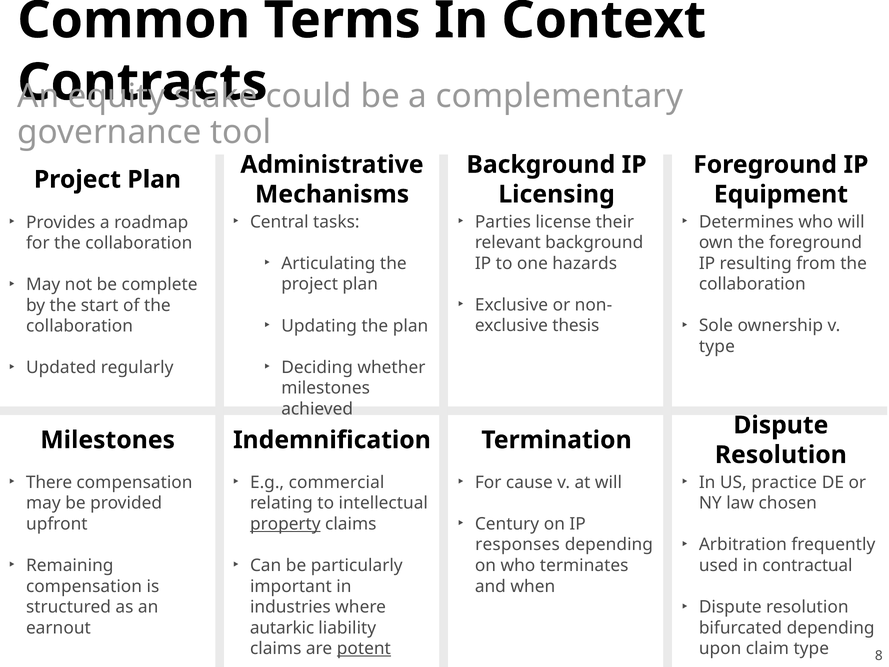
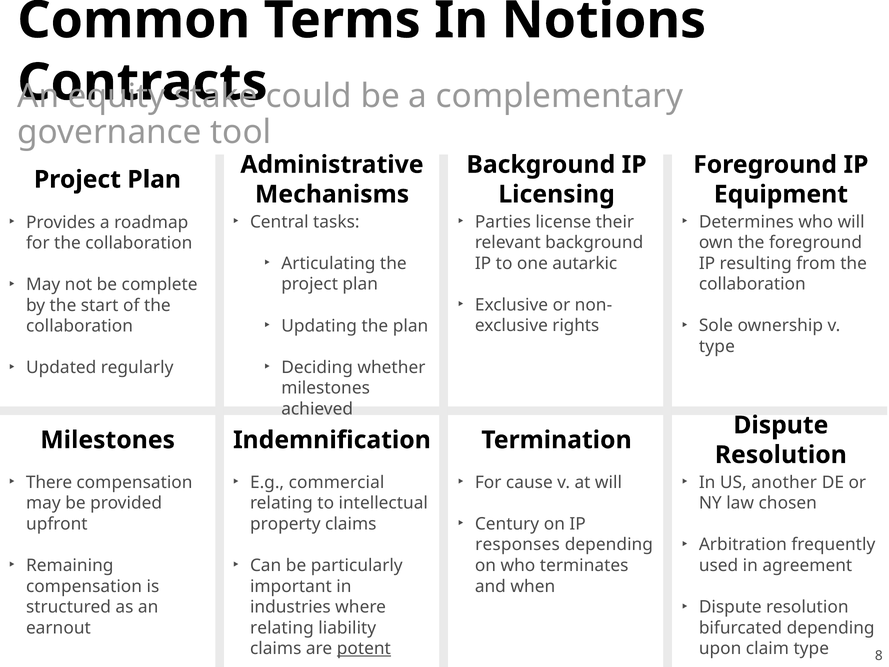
Context: Context -> Notions
hazards: hazards -> autarkic
thesis: thesis -> rights
practice: practice -> another
property underline: present -> none
contractual: contractual -> agreement
autarkic at (282, 628): autarkic -> relating
